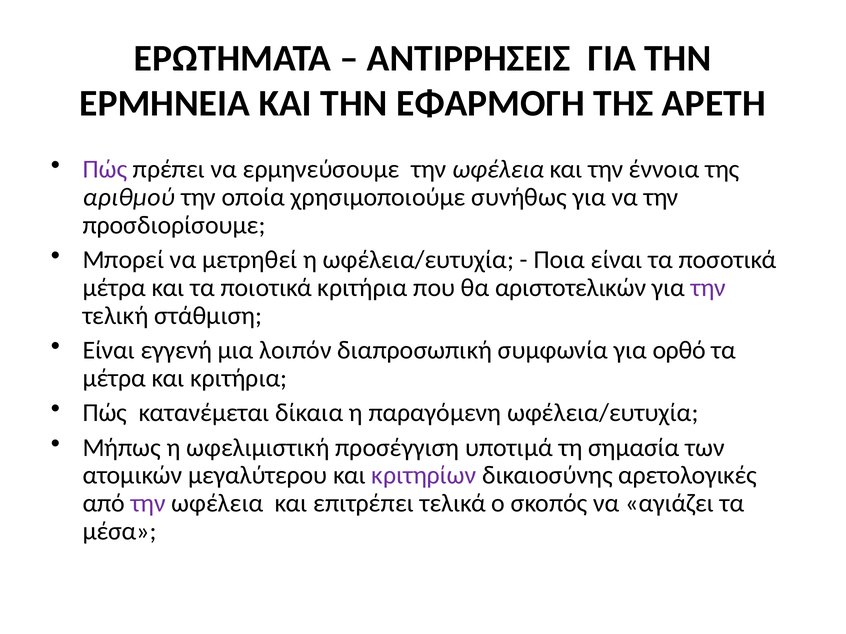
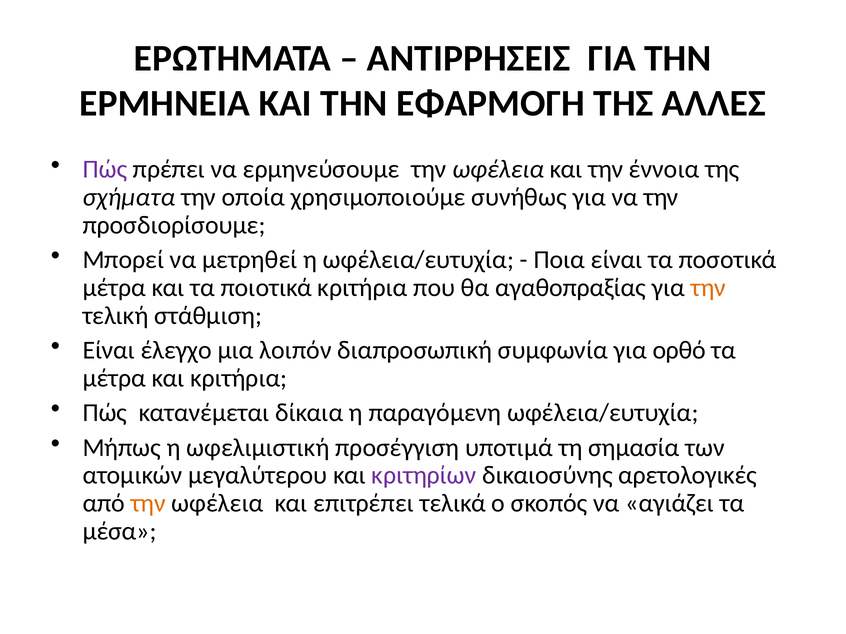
ΑΡΕΤΗ: ΑΡΕΤΗ -> ΑΛΛΕΣ
αριθμού: αριθμού -> σχήματα
αριστοτελικών: αριστοτελικών -> αγαθοπραξίας
την at (708, 288) colour: purple -> orange
εγγενή: εγγενή -> έλεγχο
την at (148, 504) colour: purple -> orange
